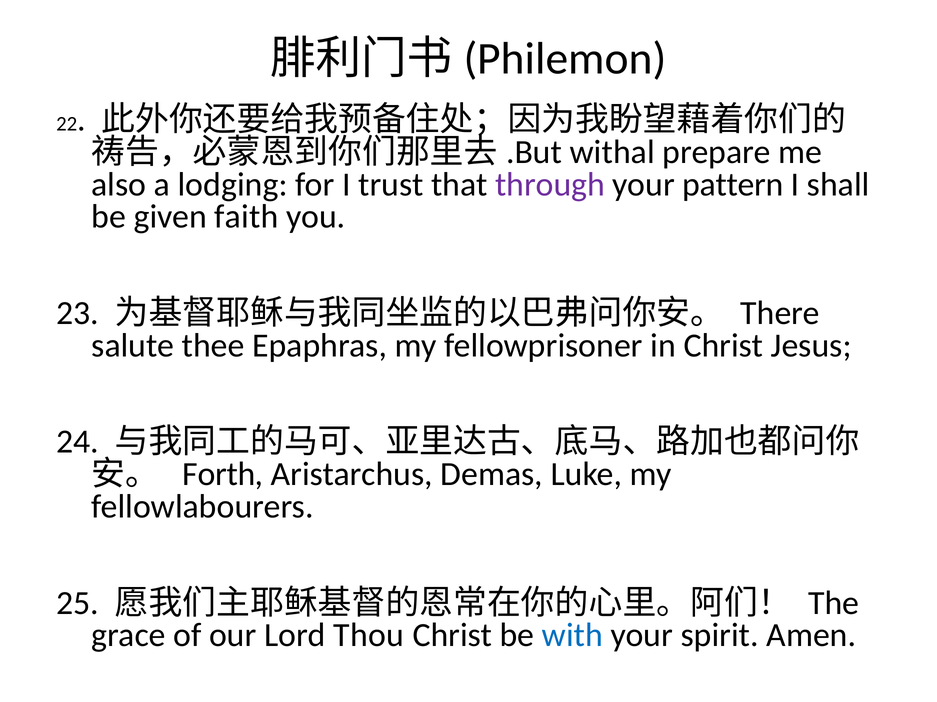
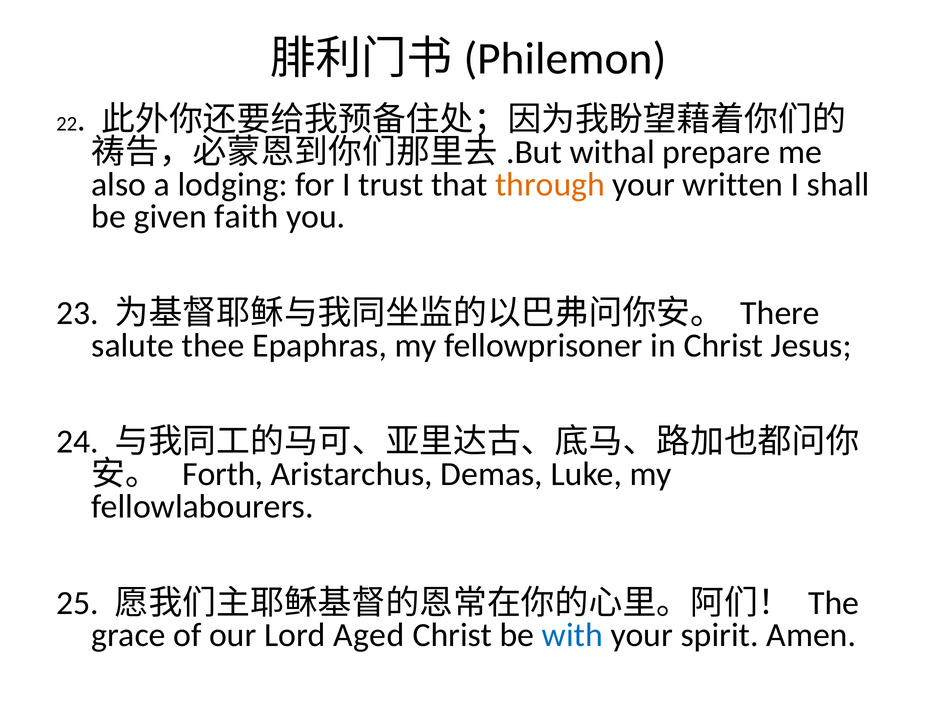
through colour: purple -> orange
pattern: pattern -> written
Thou: Thou -> Aged
